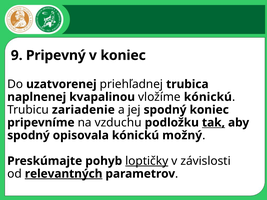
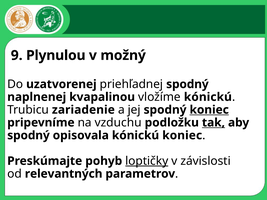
Pripevný: Pripevný -> Plynulou
v koniec: koniec -> možný
priehľadnej trubica: trubica -> spodný
koniec at (209, 110) underline: none -> present
kónickú možný: možný -> koniec
relevantných underline: present -> none
